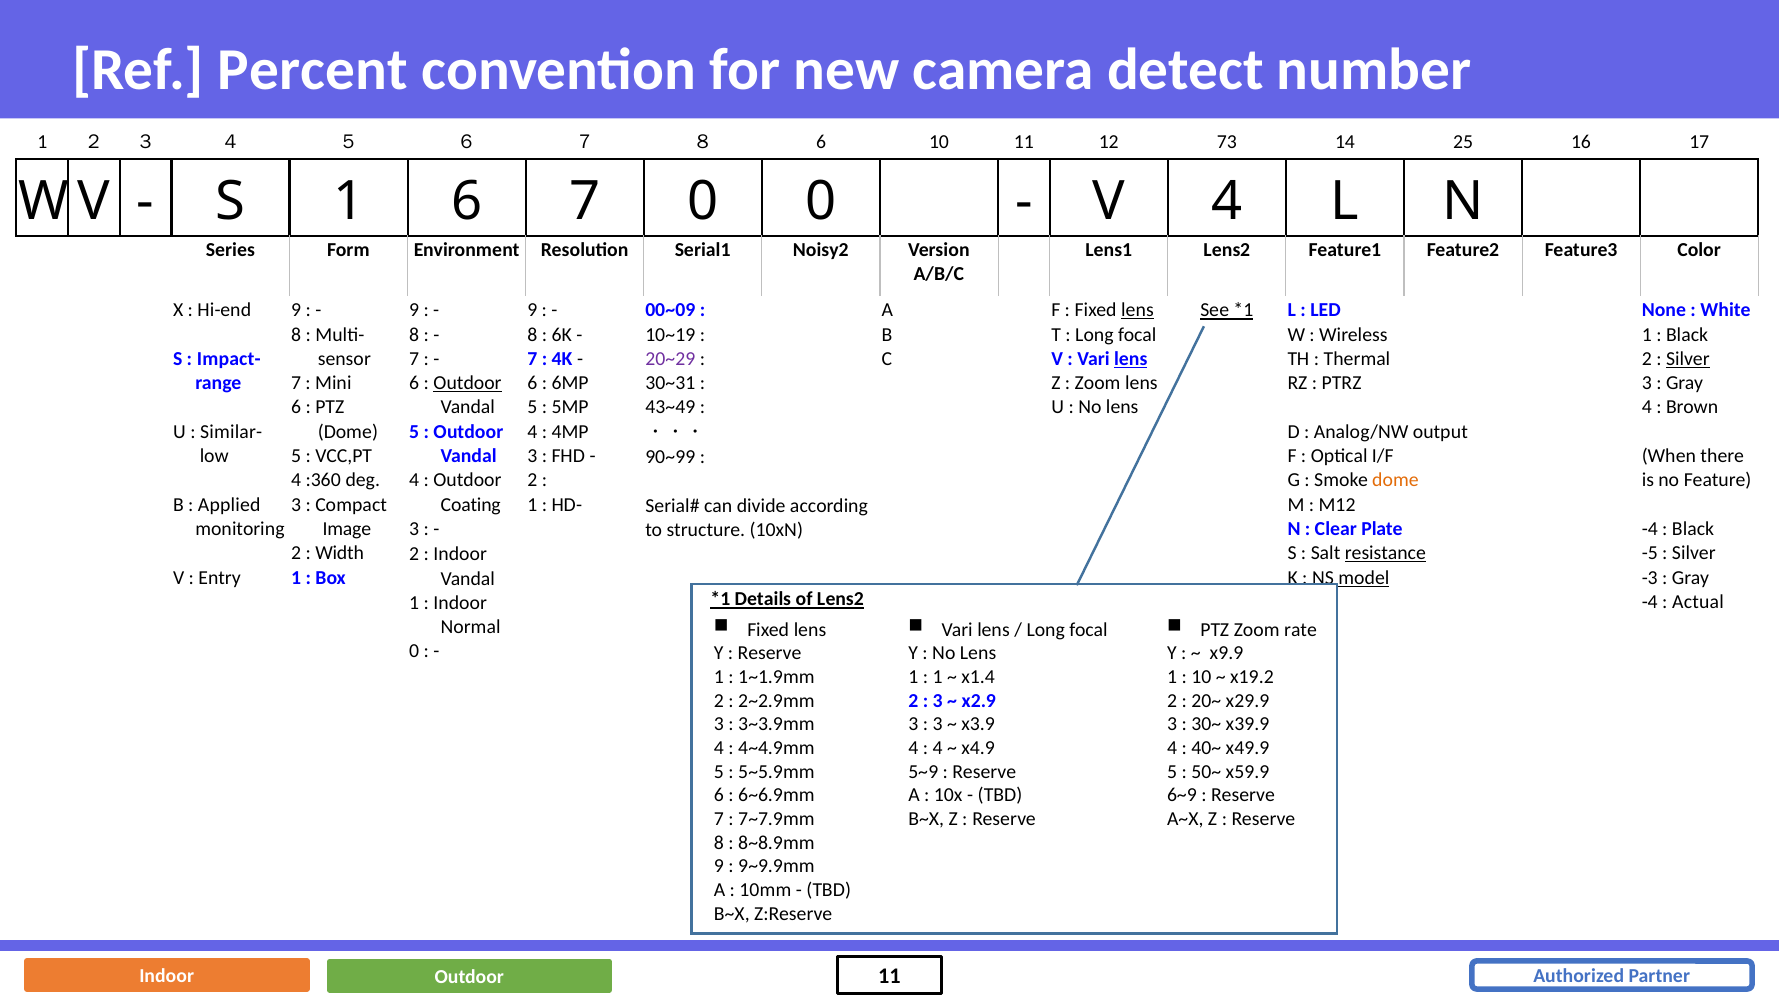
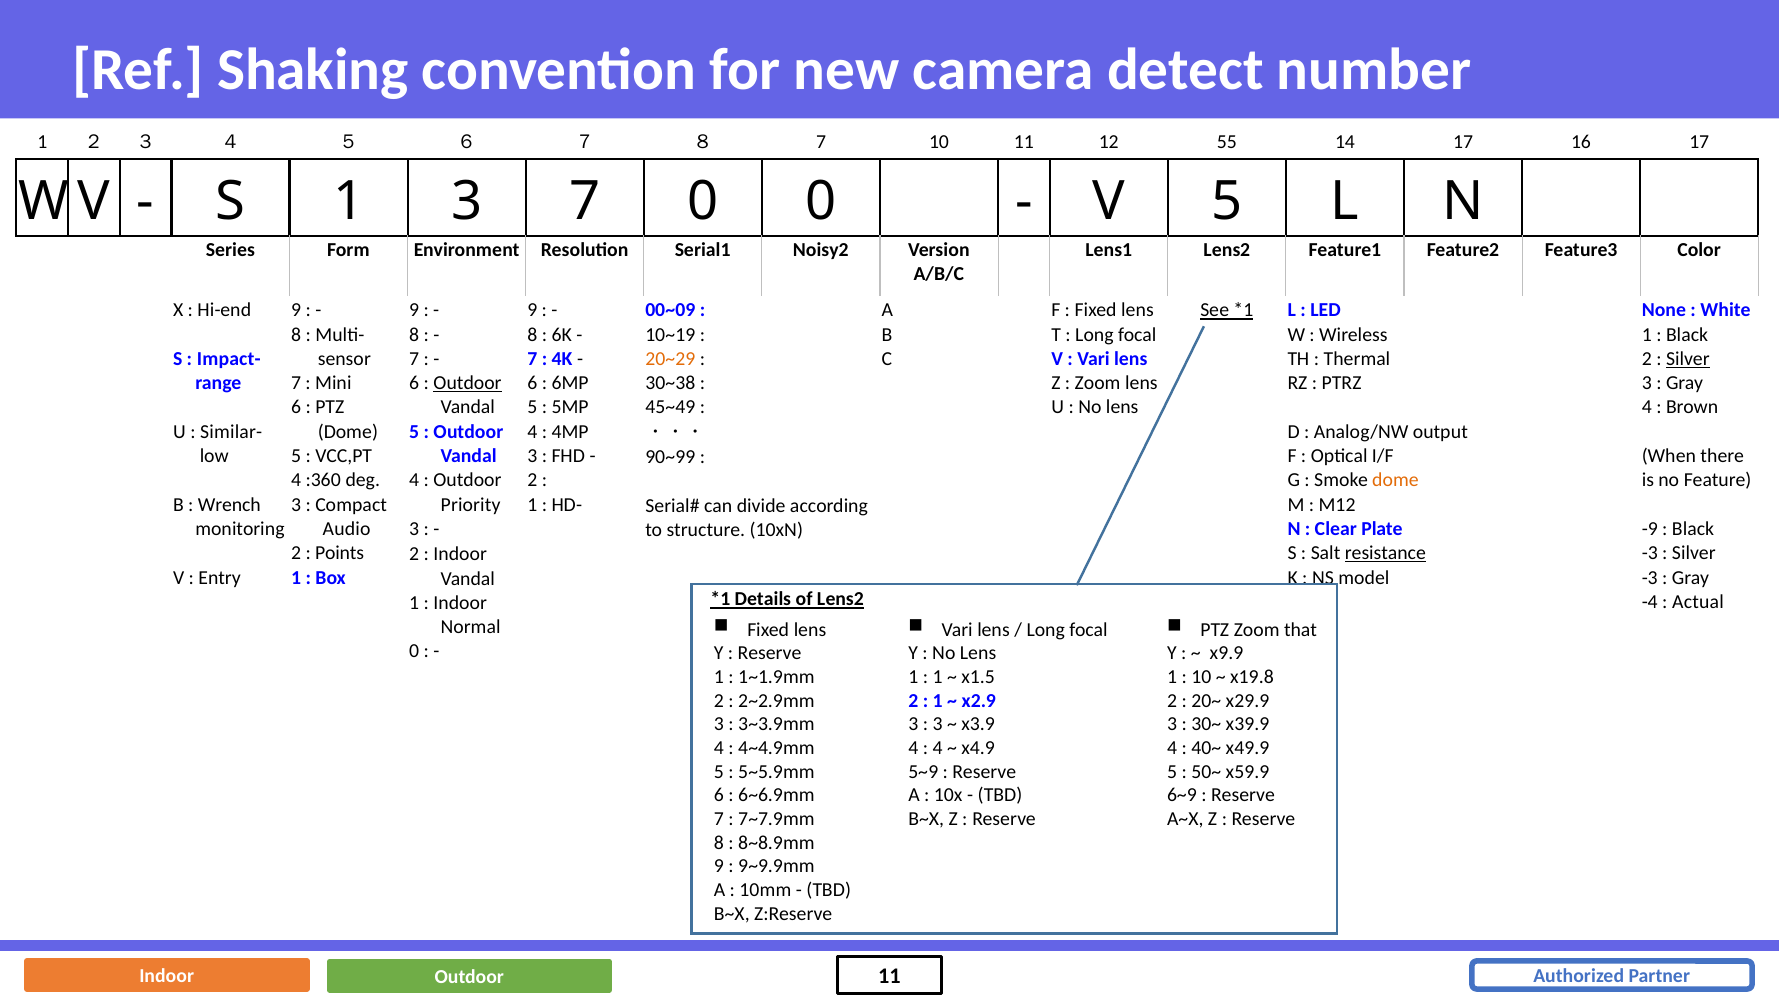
Percent: Percent -> Shaking
８ 6: 6 -> 7
73: 73 -> 55
14 25: 25 -> 17
1 6: 6 -> 3
V 4: 4 -> 5
lens at (1137, 310) underline: present -> none
20~29 colour: purple -> orange
lens at (1131, 359) underline: present -> none
30~31: 30~31 -> 30~38
43~49: 43~49 -> 45~49
Applied: Applied -> Wrench
Coating: Coating -> Priority
Image: Image -> Audio
-4 at (1650, 529): -4 -> -9
Width: Width -> Points
-5 at (1650, 553): -5 -> -3
model underline: present -> none
rate: rate -> that
x1.4: x1.4 -> x1.5
x19.2: x19.2 -> x19.8
3 at (938, 700): 3 -> 1
